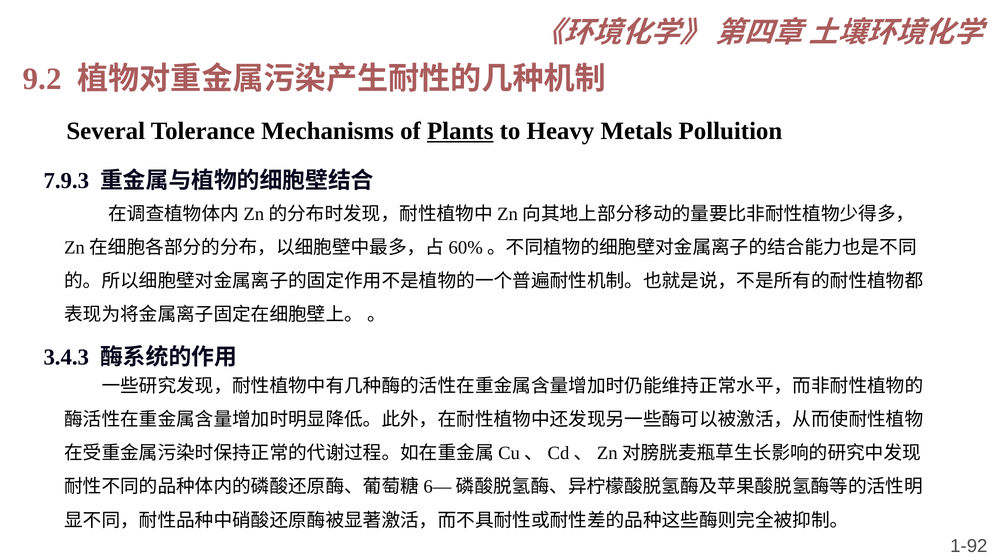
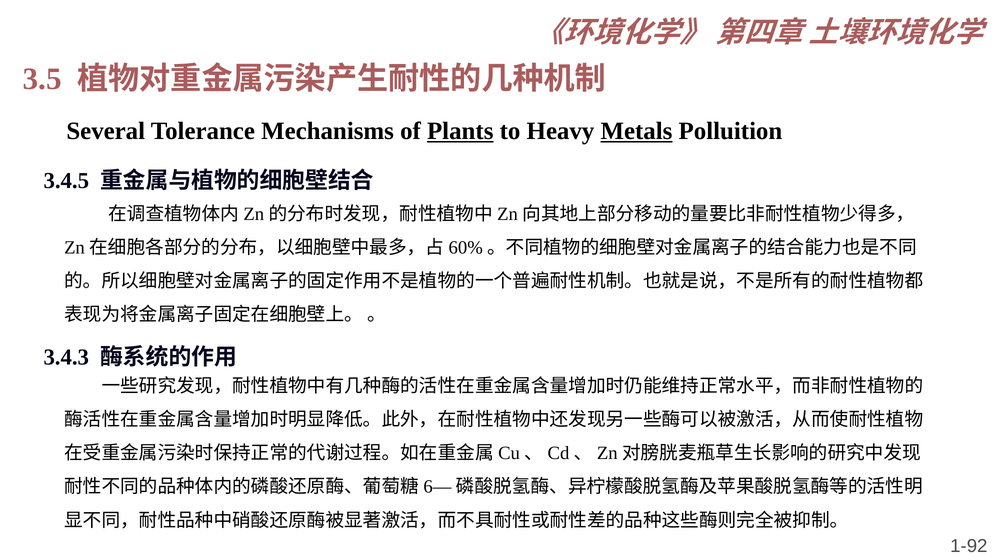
9.2: 9.2 -> 3.5
Metals underline: none -> present
7.9.3: 7.9.3 -> 3.4.5
